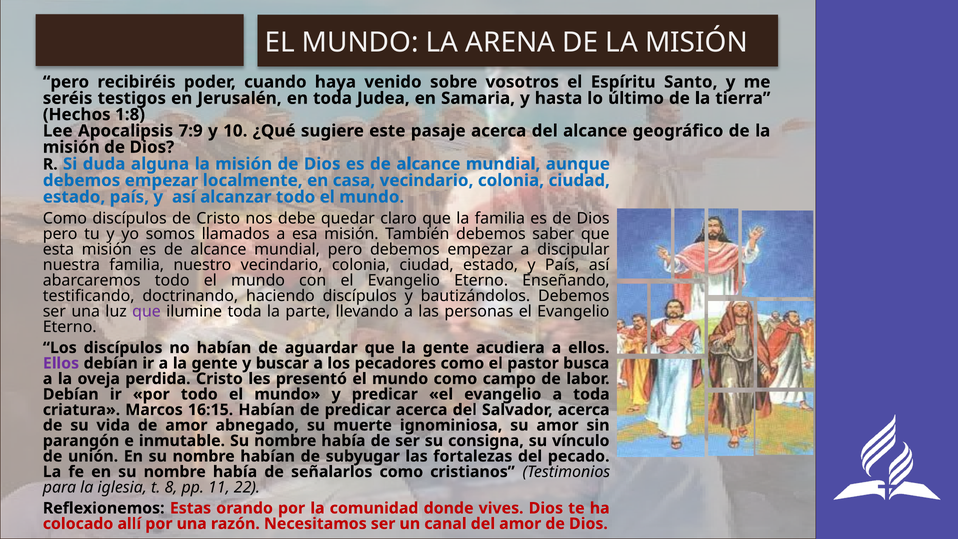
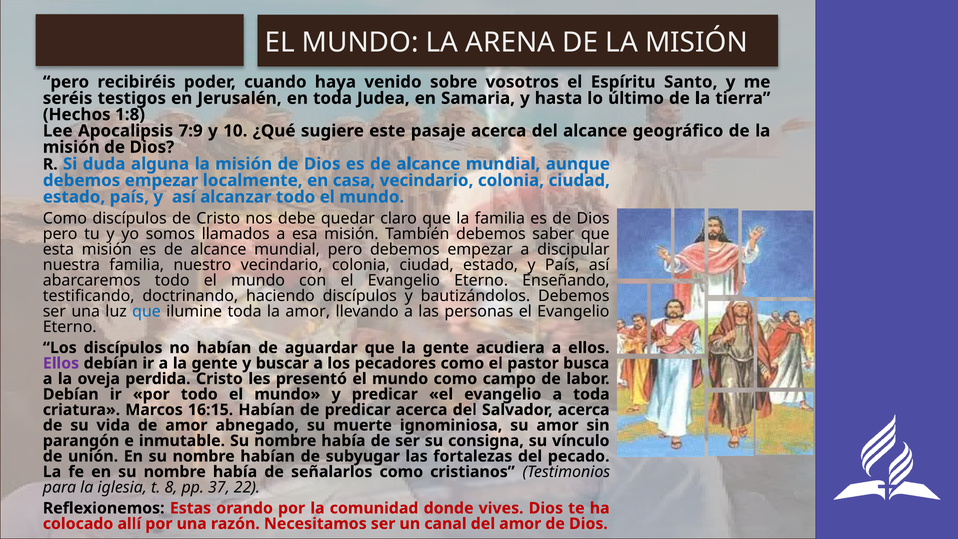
que at (147, 311) colour: purple -> blue
la parte: parte -> amor
11: 11 -> 37
